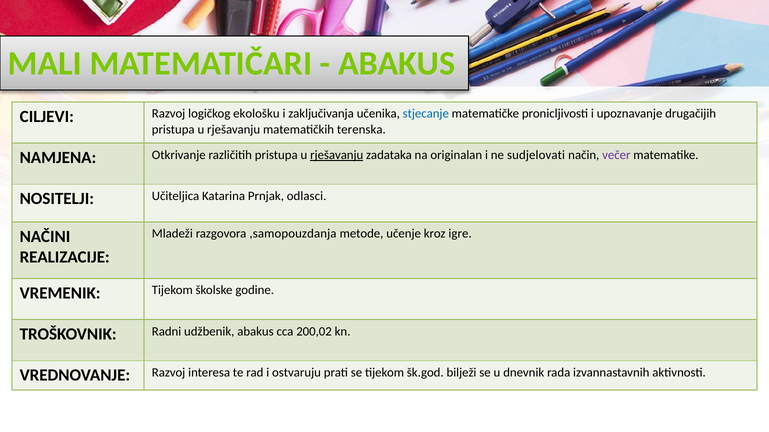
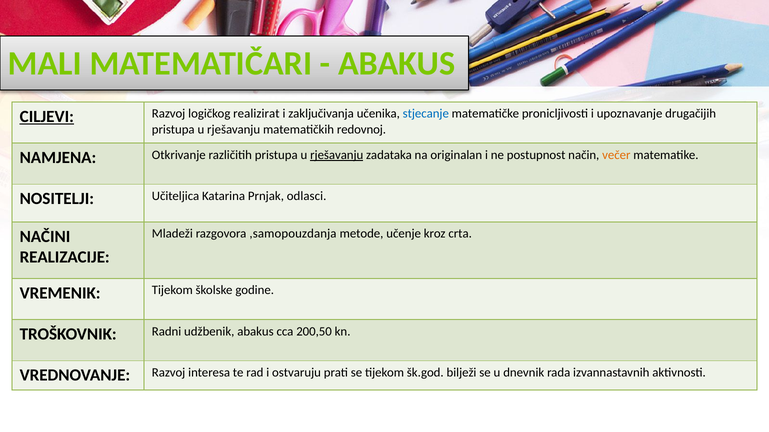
CILJEVI underline: none -> present
ekološku: ekološku -> realizirat
terenska: terenska -> redovnoj
sudjelovati: sudjelovati -> postupnost
večer colour: purple -> orange
igre: igre -> crta
200,02: 200,02 -> 200,50
